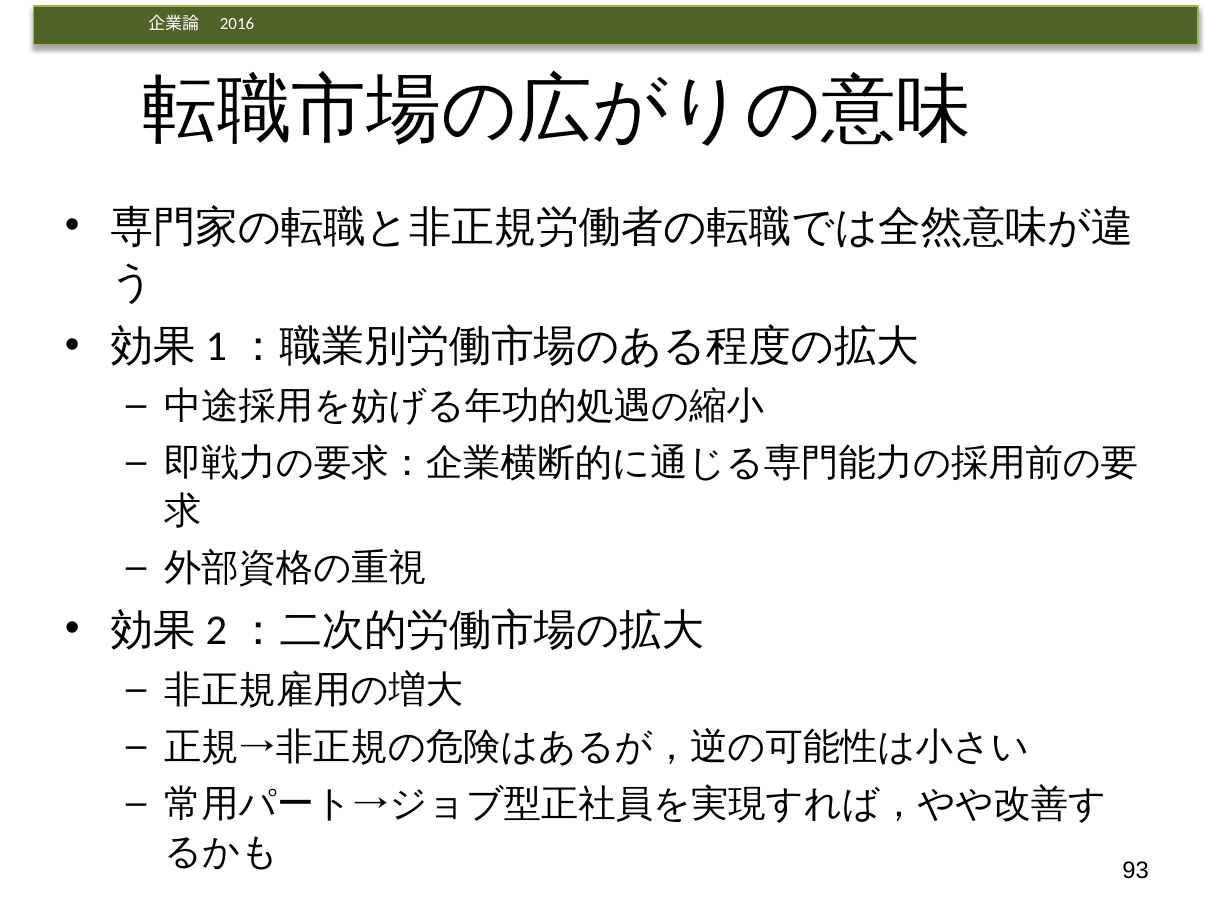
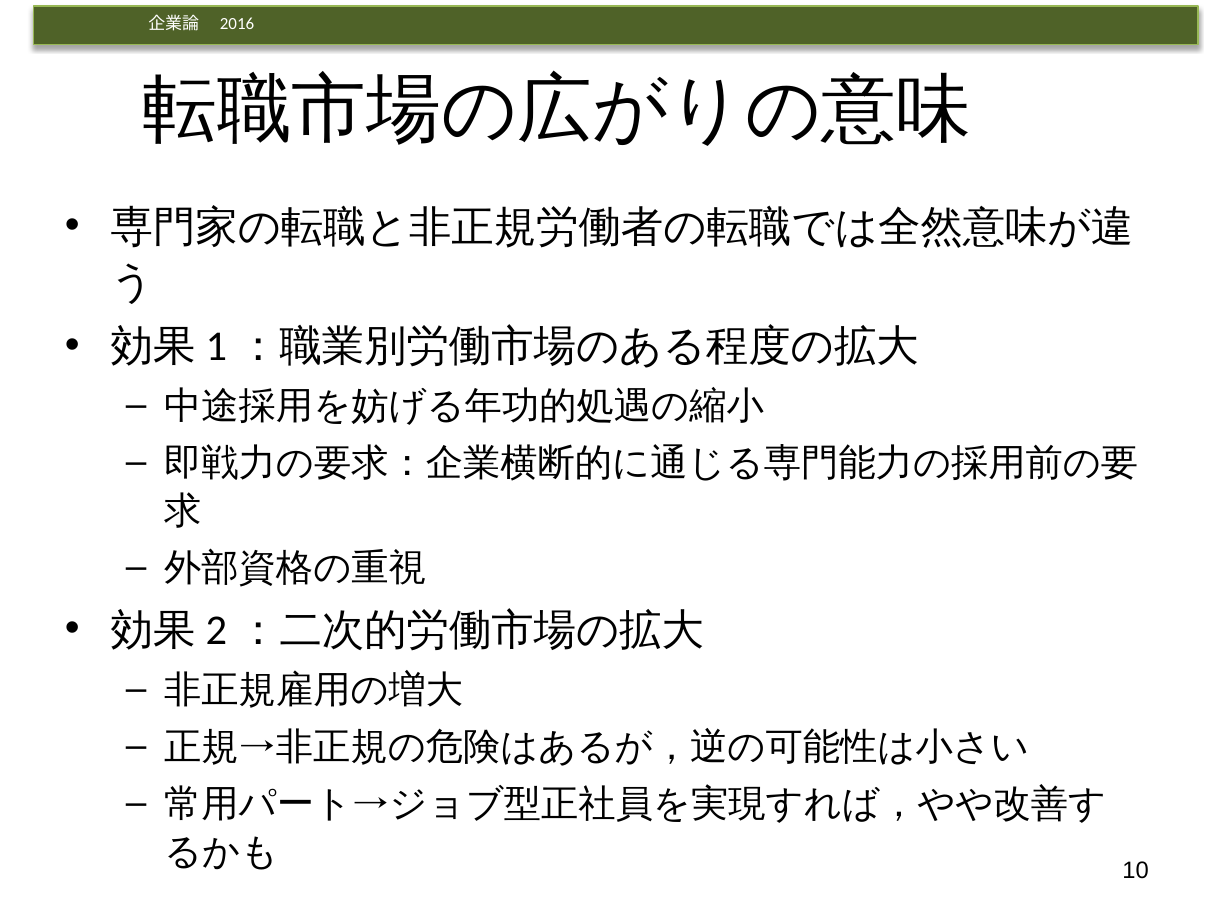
93: 93 -> 10
